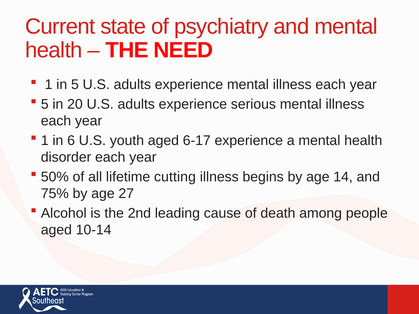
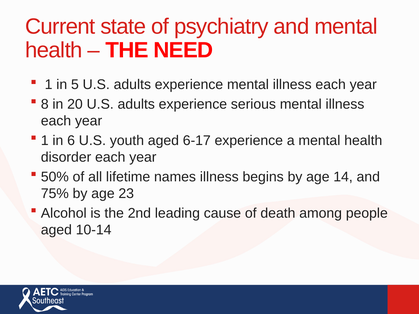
5 at (45, 104): 5 -> 8
cutting: cutting -> names
27: 27 -> 23
